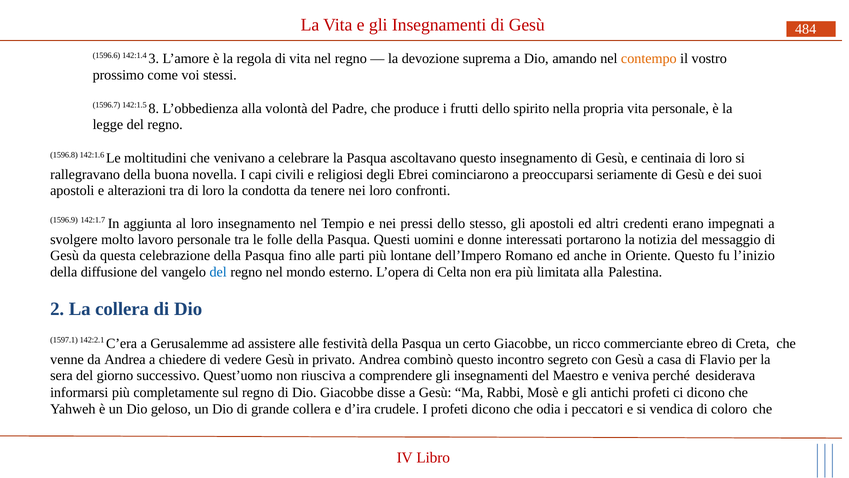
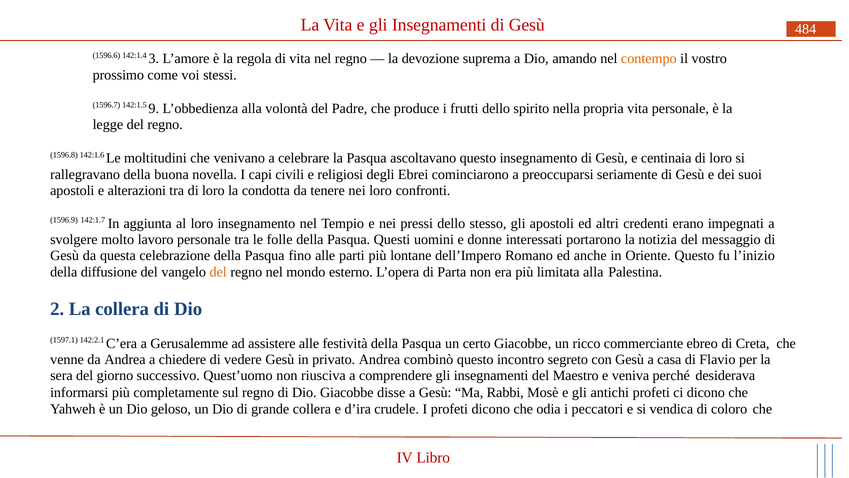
8: 8 -> 9
del at (218, 272) colour: blue -> orange
Celta: Celta -> Parta
